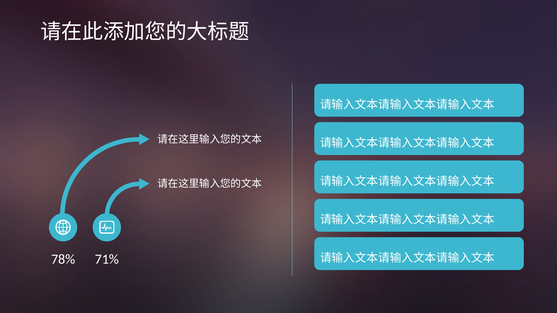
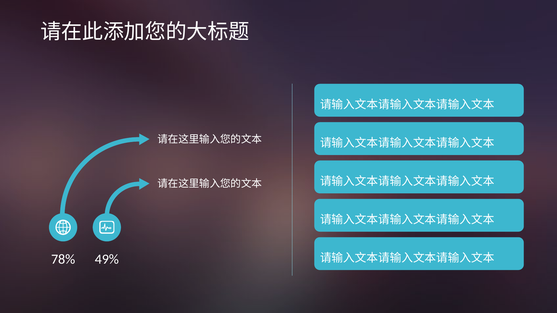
71%: 71% -> 49%
